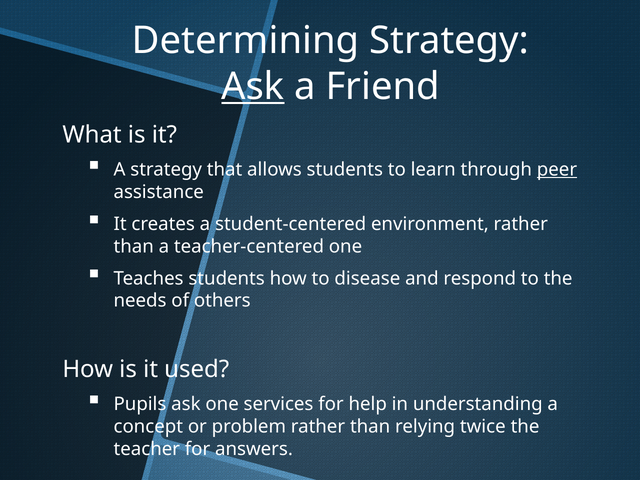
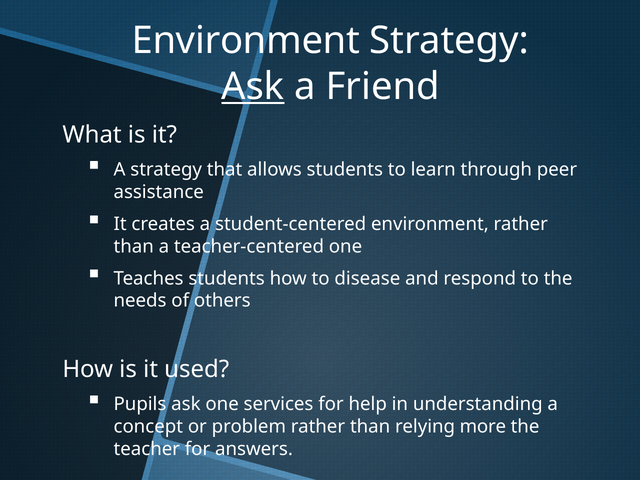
Determining at (246, 41): Determining -> Environment
peer underline: present -> none
twice: twice -> more
